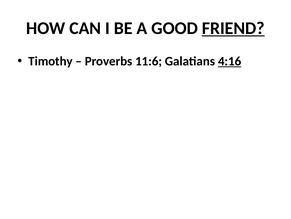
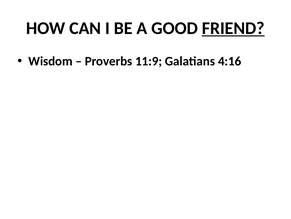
Timothy: Timothy -> Wisdom
11:6: 11:6 -> 11:9
4:16 underline: present -> none
